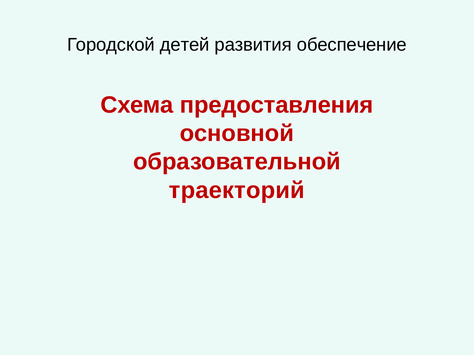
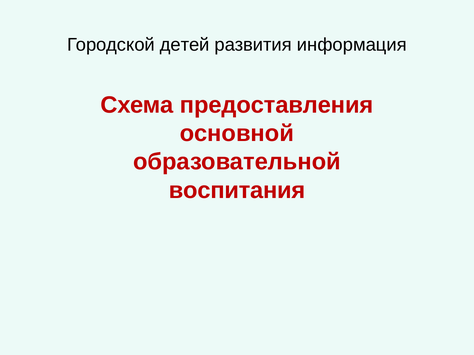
обеспечение: обеспечение -> информация
траекторий: траекторий -> воспитания
